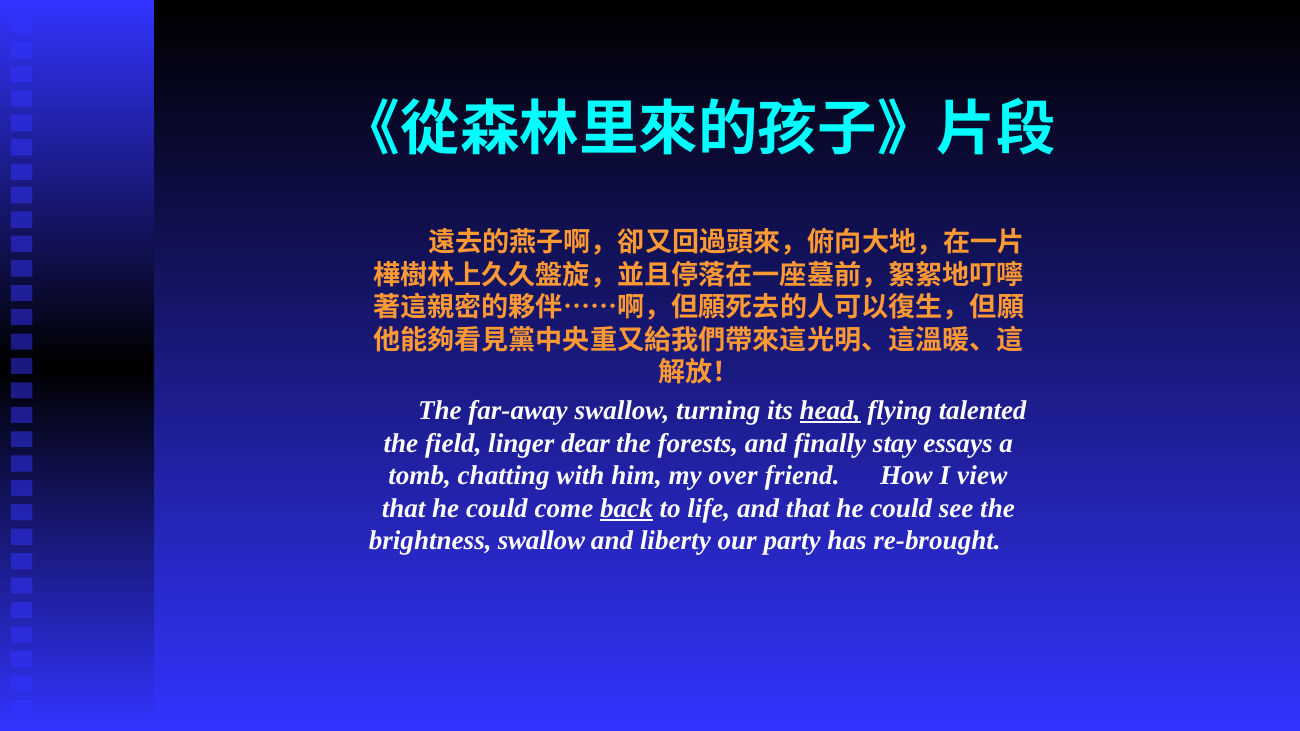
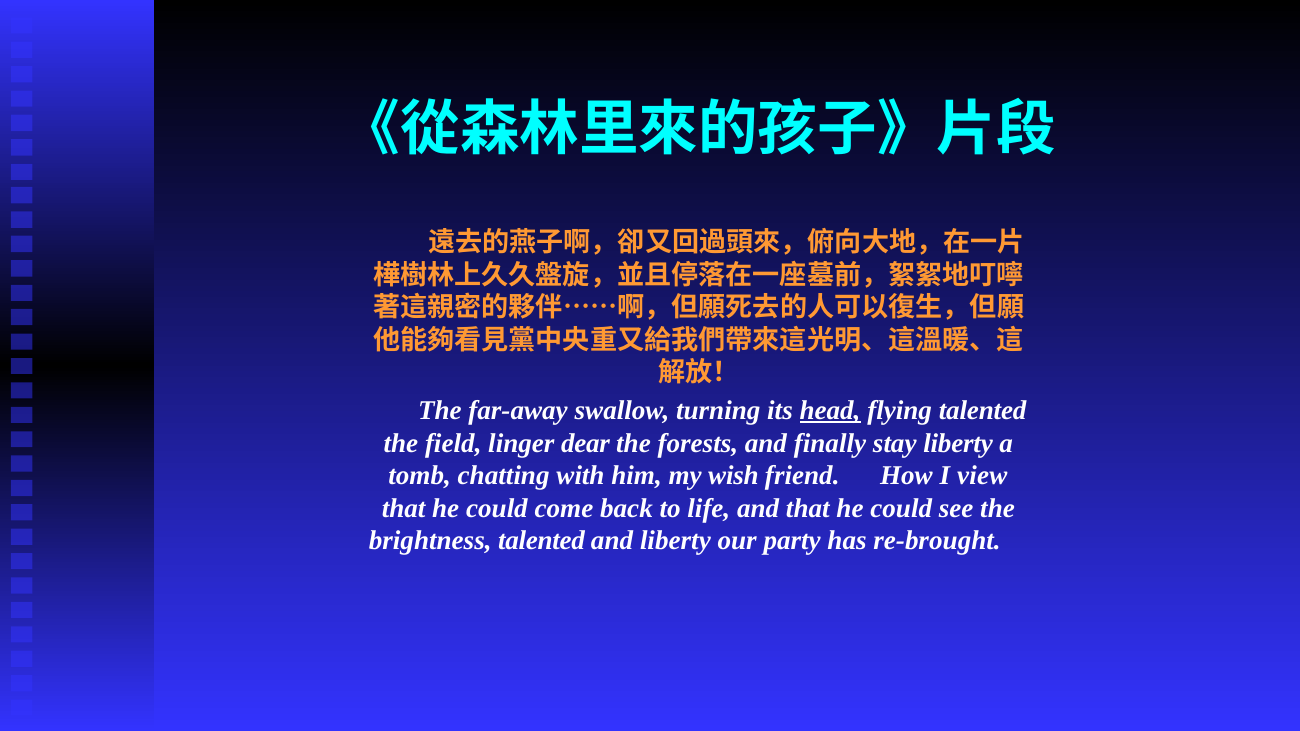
stay essays: essays -> liberty
over: over -> wish
back underline: present -> none
brightness swallow: swallow -> talented
